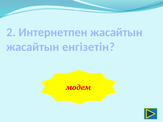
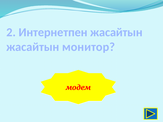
енгізетін: енгізетін -> монитор
